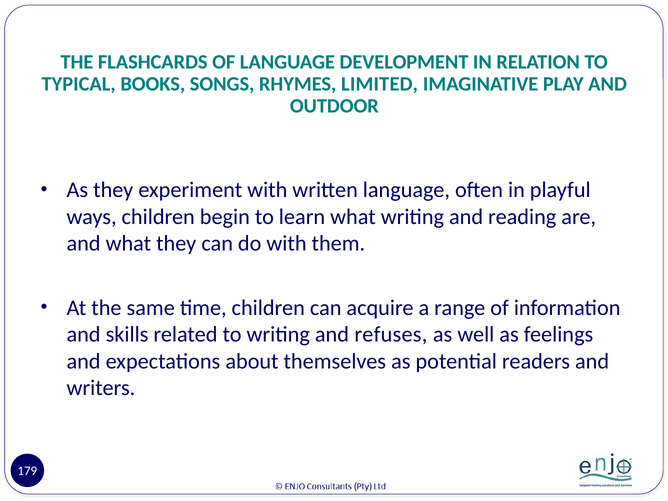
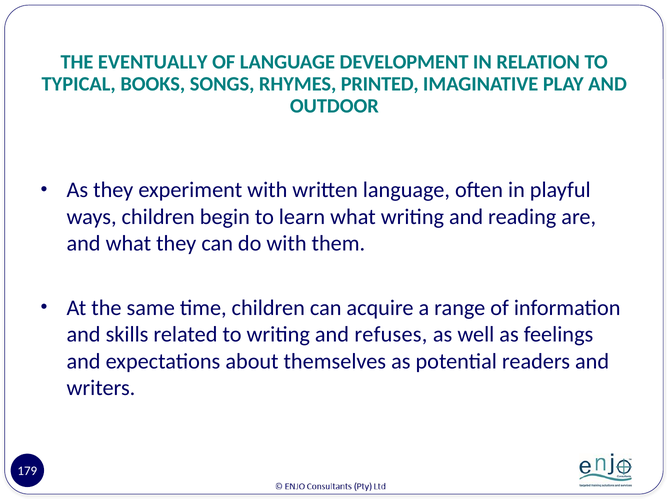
FLASHCARDS: FLASHCARDS -> EVENTUALLY
LIMITED: LIMITED -> PRINTED
